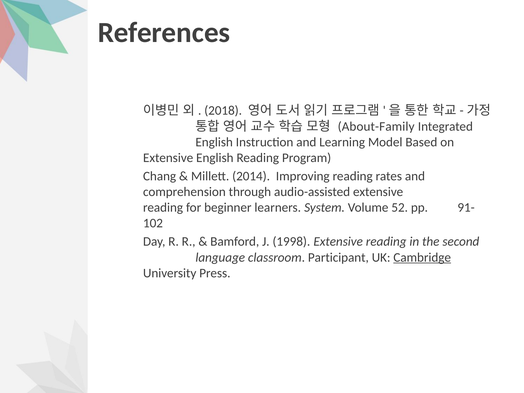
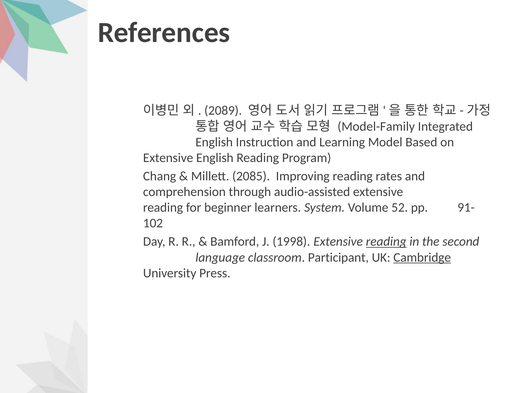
2018: 2018 -> 2089
About-Family: About-Family -> Model-Family
2014: 2014 -> 2085
reading at (386, 242) underline: none -> present
